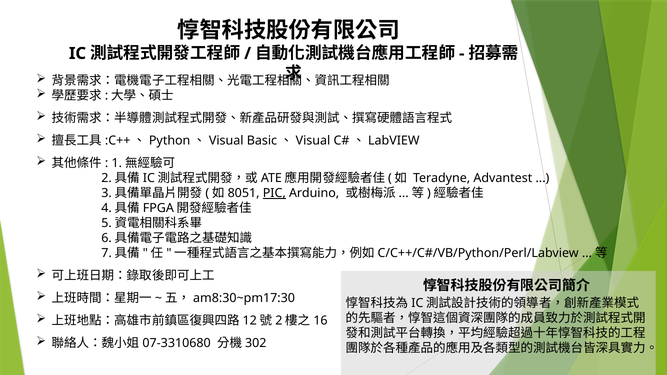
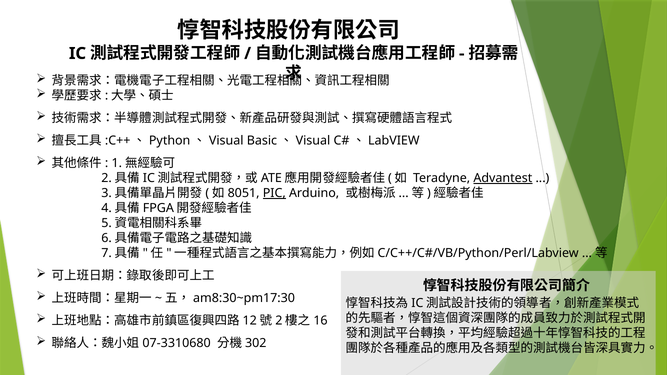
Advantest underline: none -> present
